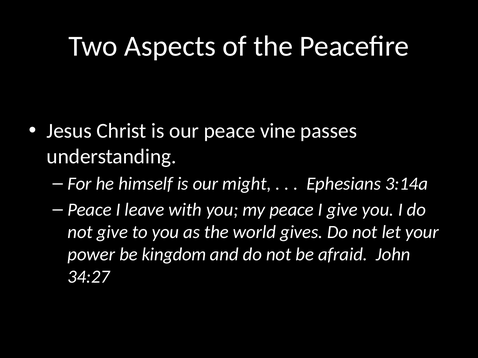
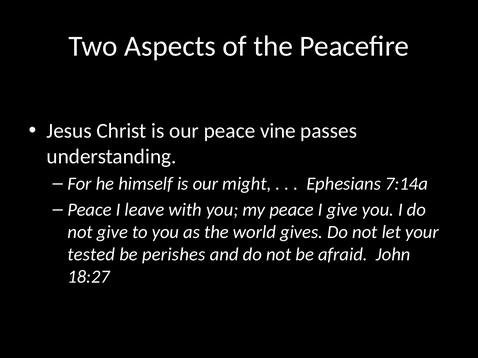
3:14a: 3:14a -> 7:14a
power: power -> tested
kingdom: kingdom -> perishes
34:27: 34:27 -> 18:27
